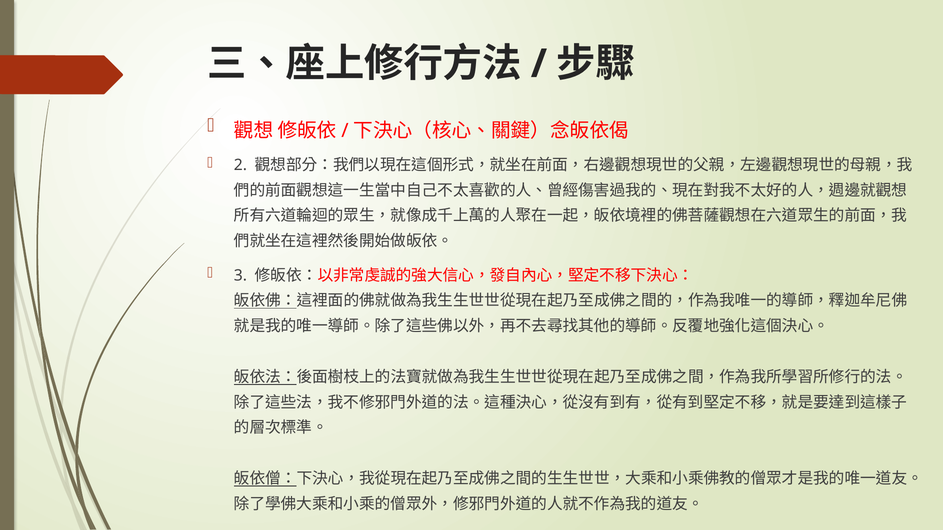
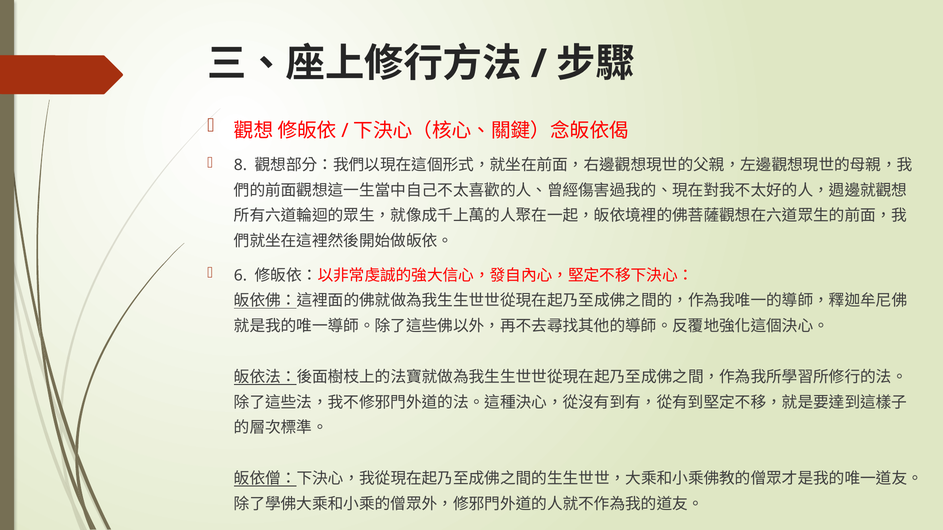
2: 2 -> 8
3: 3 -> 6
